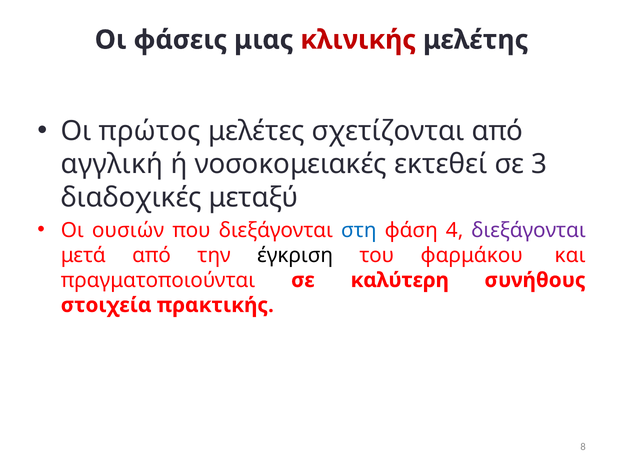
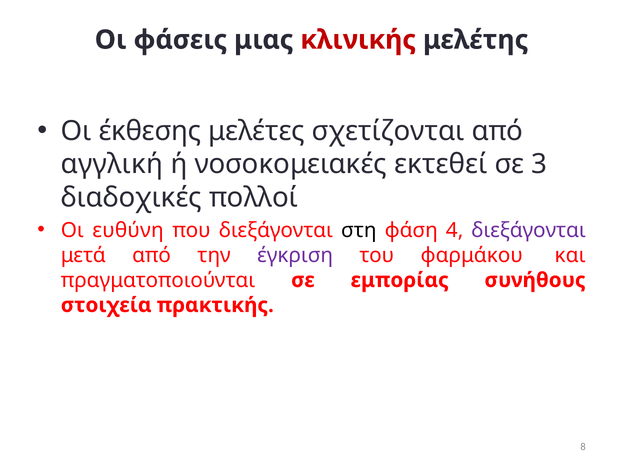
πρώτος: πρώτος -> έκθεσης
μεταξύ: μεταξύ -> πολλοί
ουσιών: ουσιών -> ευθύνη
στη colour: blue -> black
έγκριση colour: black -> purple
καλύτερη: καλύτερη -> εμπορίας
